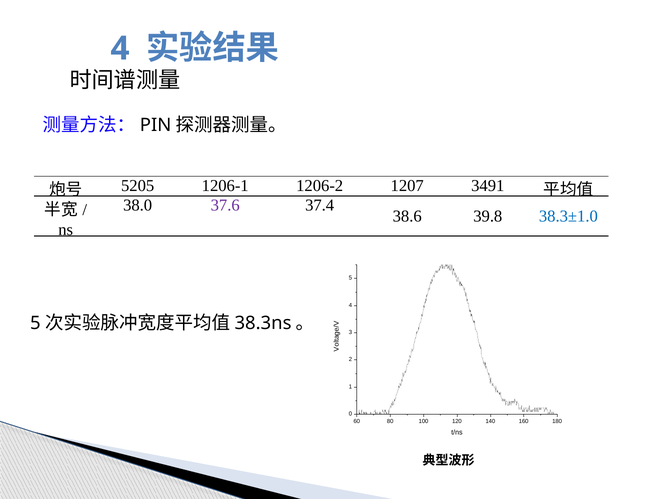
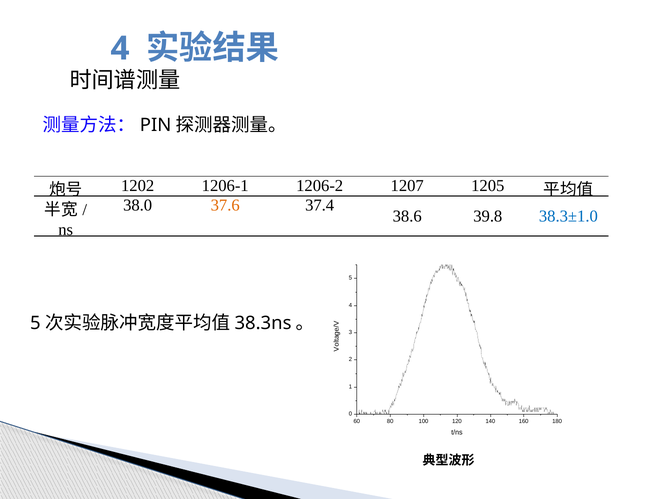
5205: 5205 -> 1202
3491: 3491 -> 1205
37.6 colour: purple -> orange
